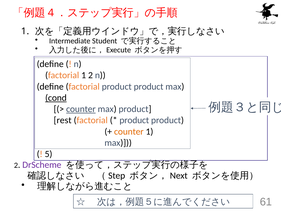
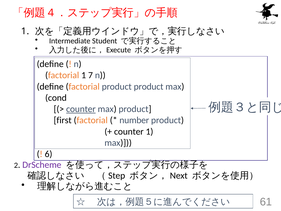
1 2: 2 -> 7
cond underline: present -> none
rest: rest -> first
product at (134, 120): product -> number
counter at (129, 131) colour: orange -> black
5: 5 -> 6
